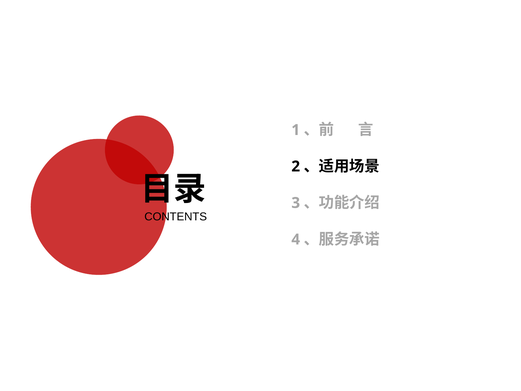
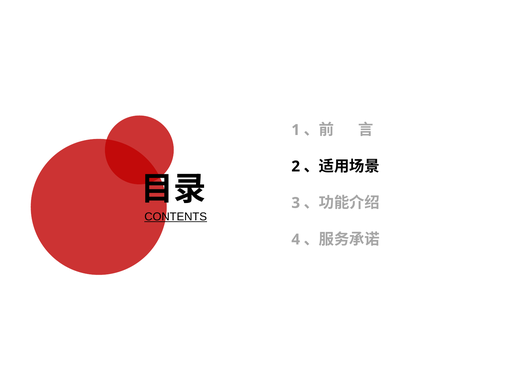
CONTENTS underline: none -> present
